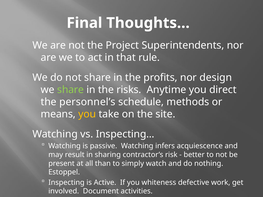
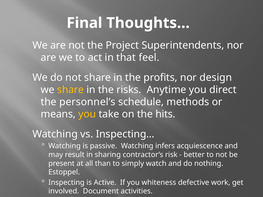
rule: rule -> feel
share at (71, 90) colour: light green -> yellow
site: site -> hits
